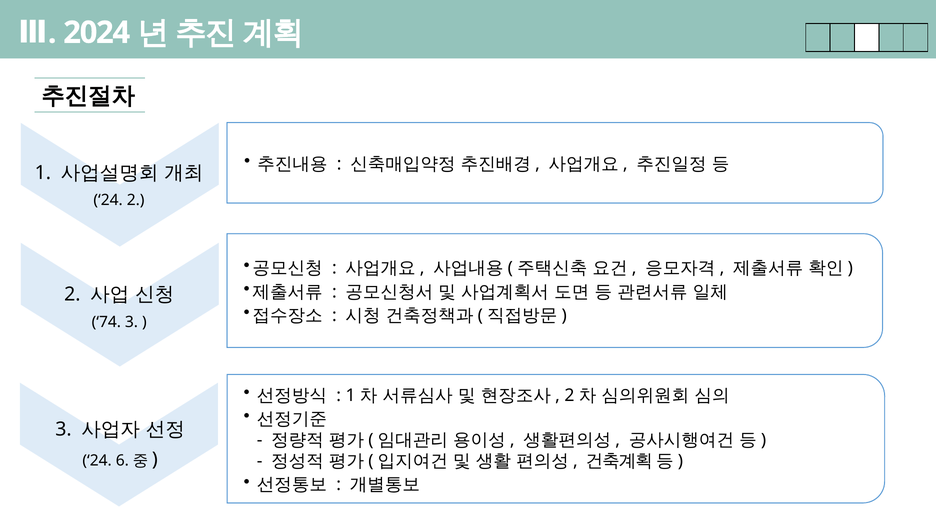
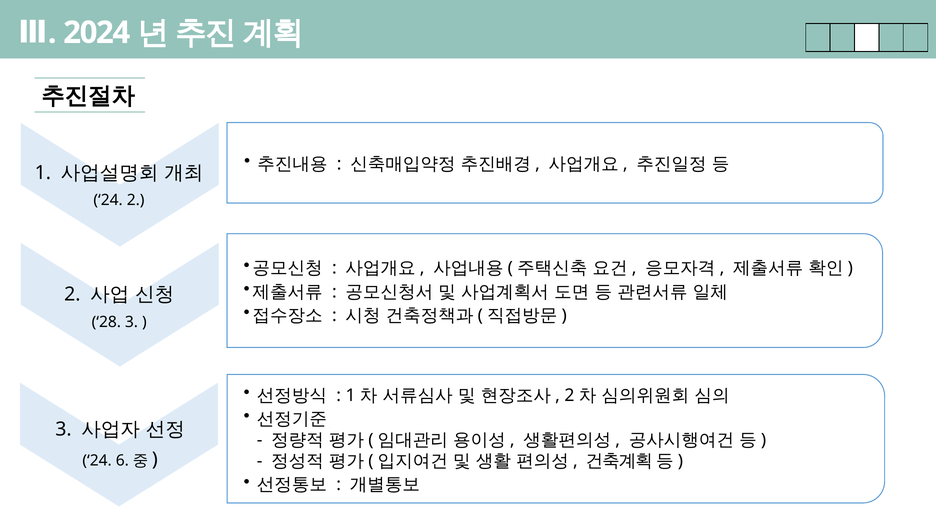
74: 74 -> 28
